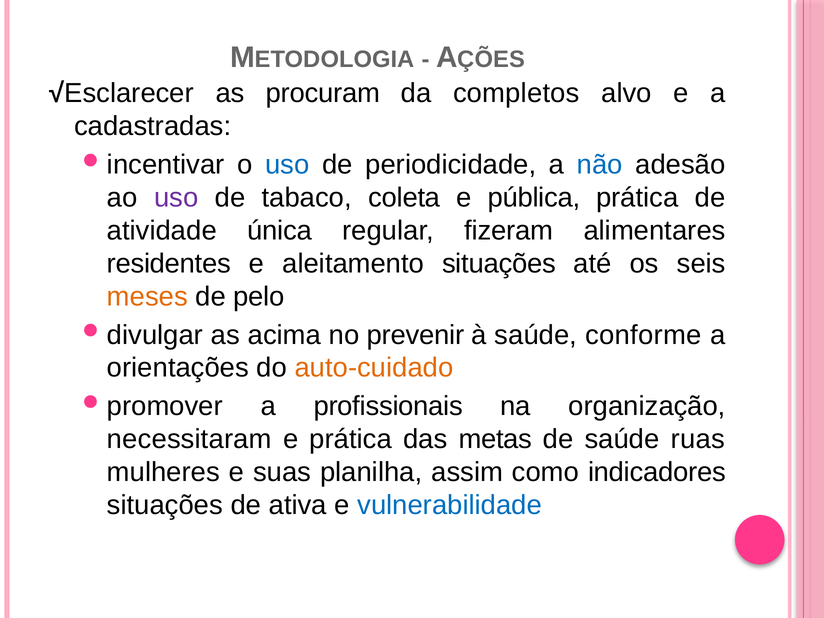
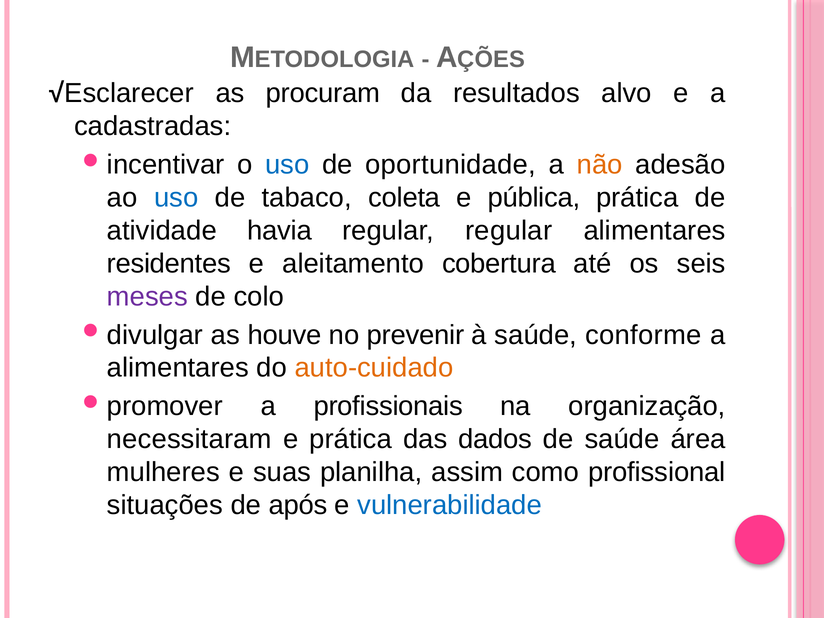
completos: completos -> resultados
periodicidade: periodicidade -> oportunidade
não colour: blue -> orange
uso at (176, 198) colour: purple -> blue
única: única -> havia
regular fizeram: fizeram -> regular
aleitamento situações: situações -> cobertura
meses colour: orange -> purple
pelo: pelo -> colo
acima: acima -> houve
orientações at (178, 368): orientações -> alimentares
metas: metas -> dados
ruas: ruas -> área
indicadores: indicadores -> profissional
ativa: ativa -> após
